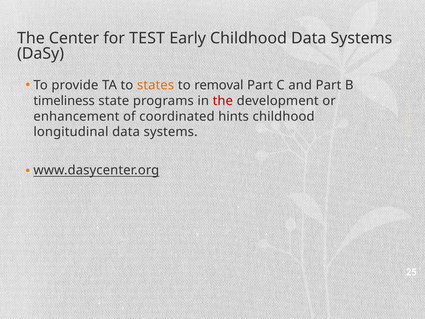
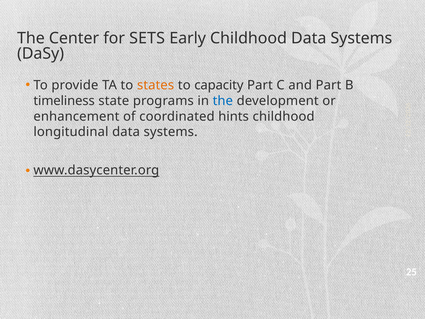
TEST: TEST -> SETS
removal: removal -> capacity
the at (223, 101) colour: red -> blue
